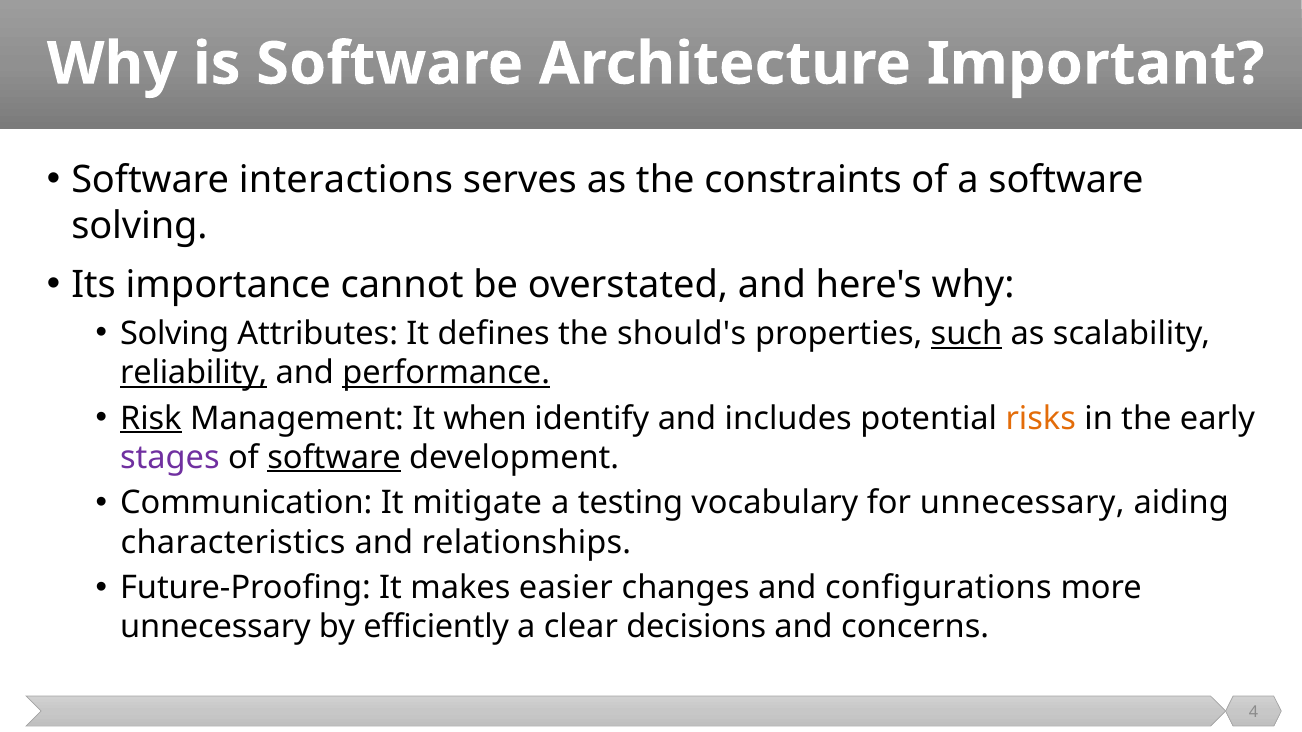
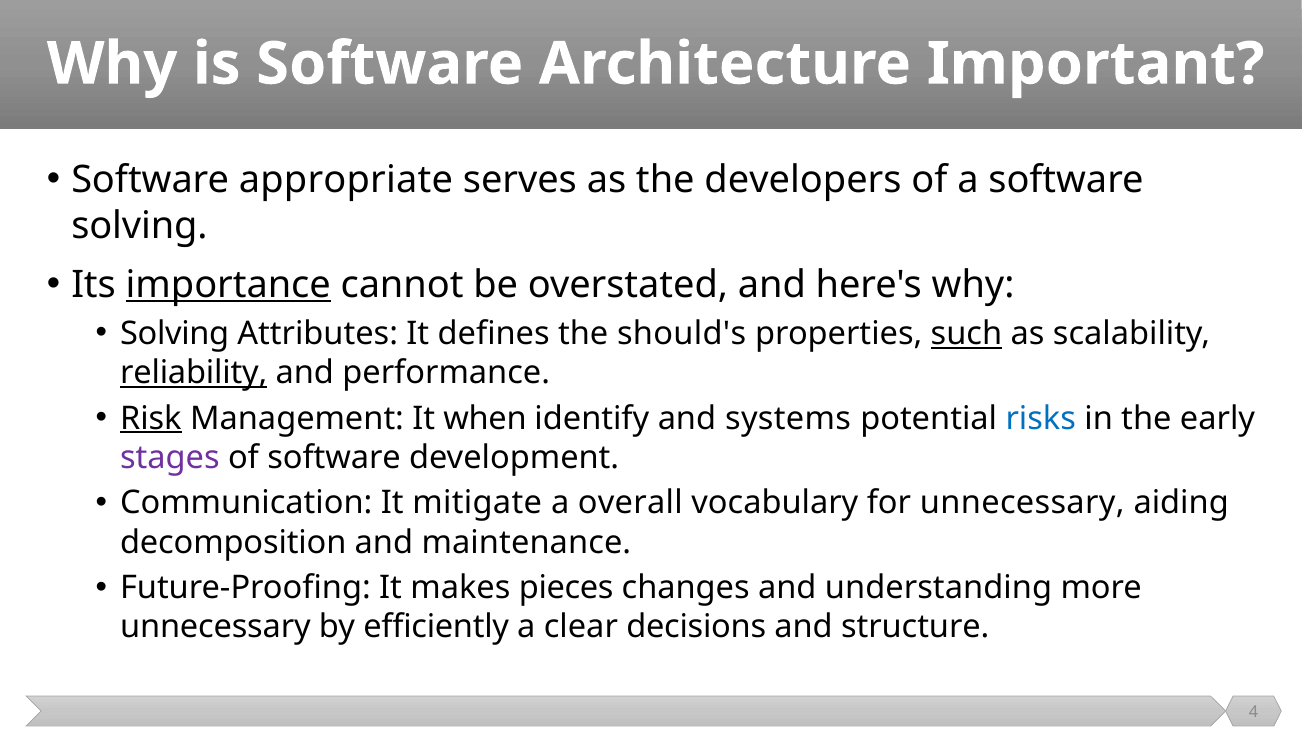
interactions: interactions -> appropriate
constraints: constraints -> developers
importance underline: none -> present
performance underline: present -> none
includes: includes -> systems
risks colour: orange -> blue
software at (334, 458) underline: present -> none
testing: testing -> overall
characteristics: characteristics -> decomposition
relationships: relationships -> maintenance
easier: easier -> pieces
configurations: configurations -> understanding
concerns: concerns -> structure
